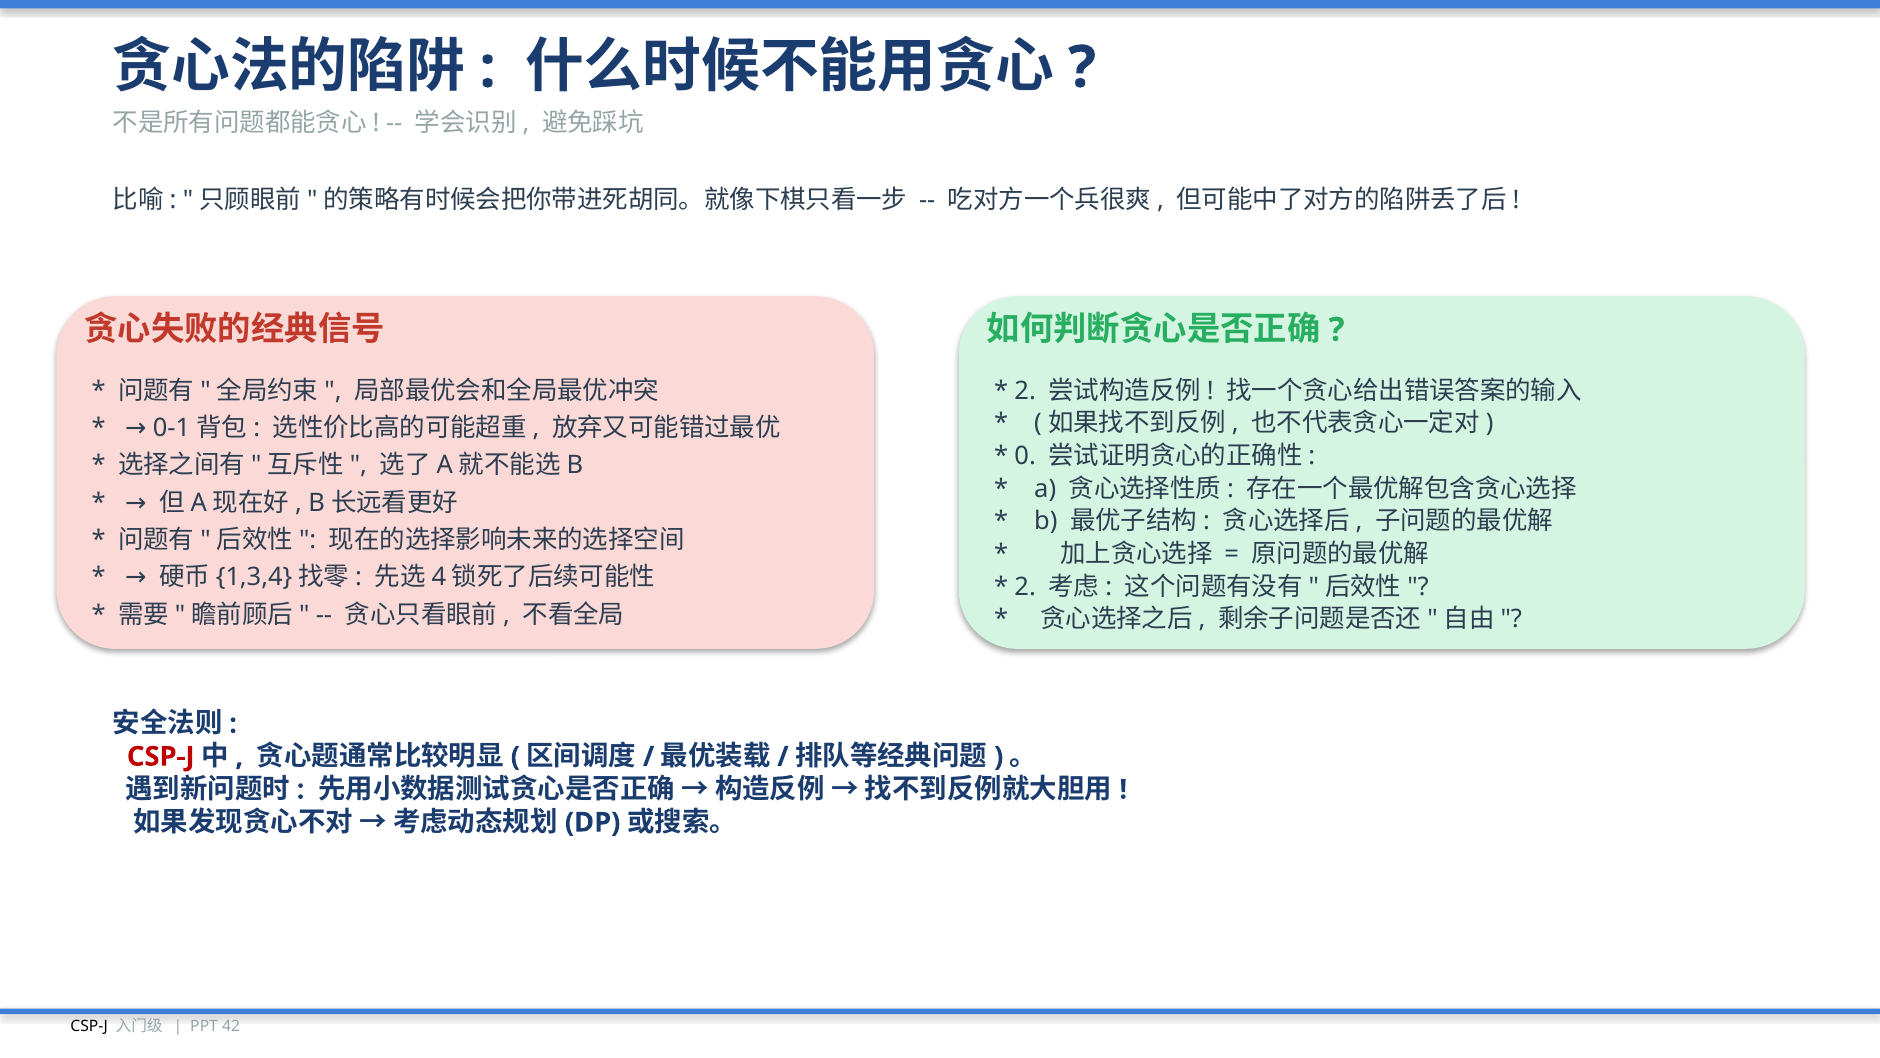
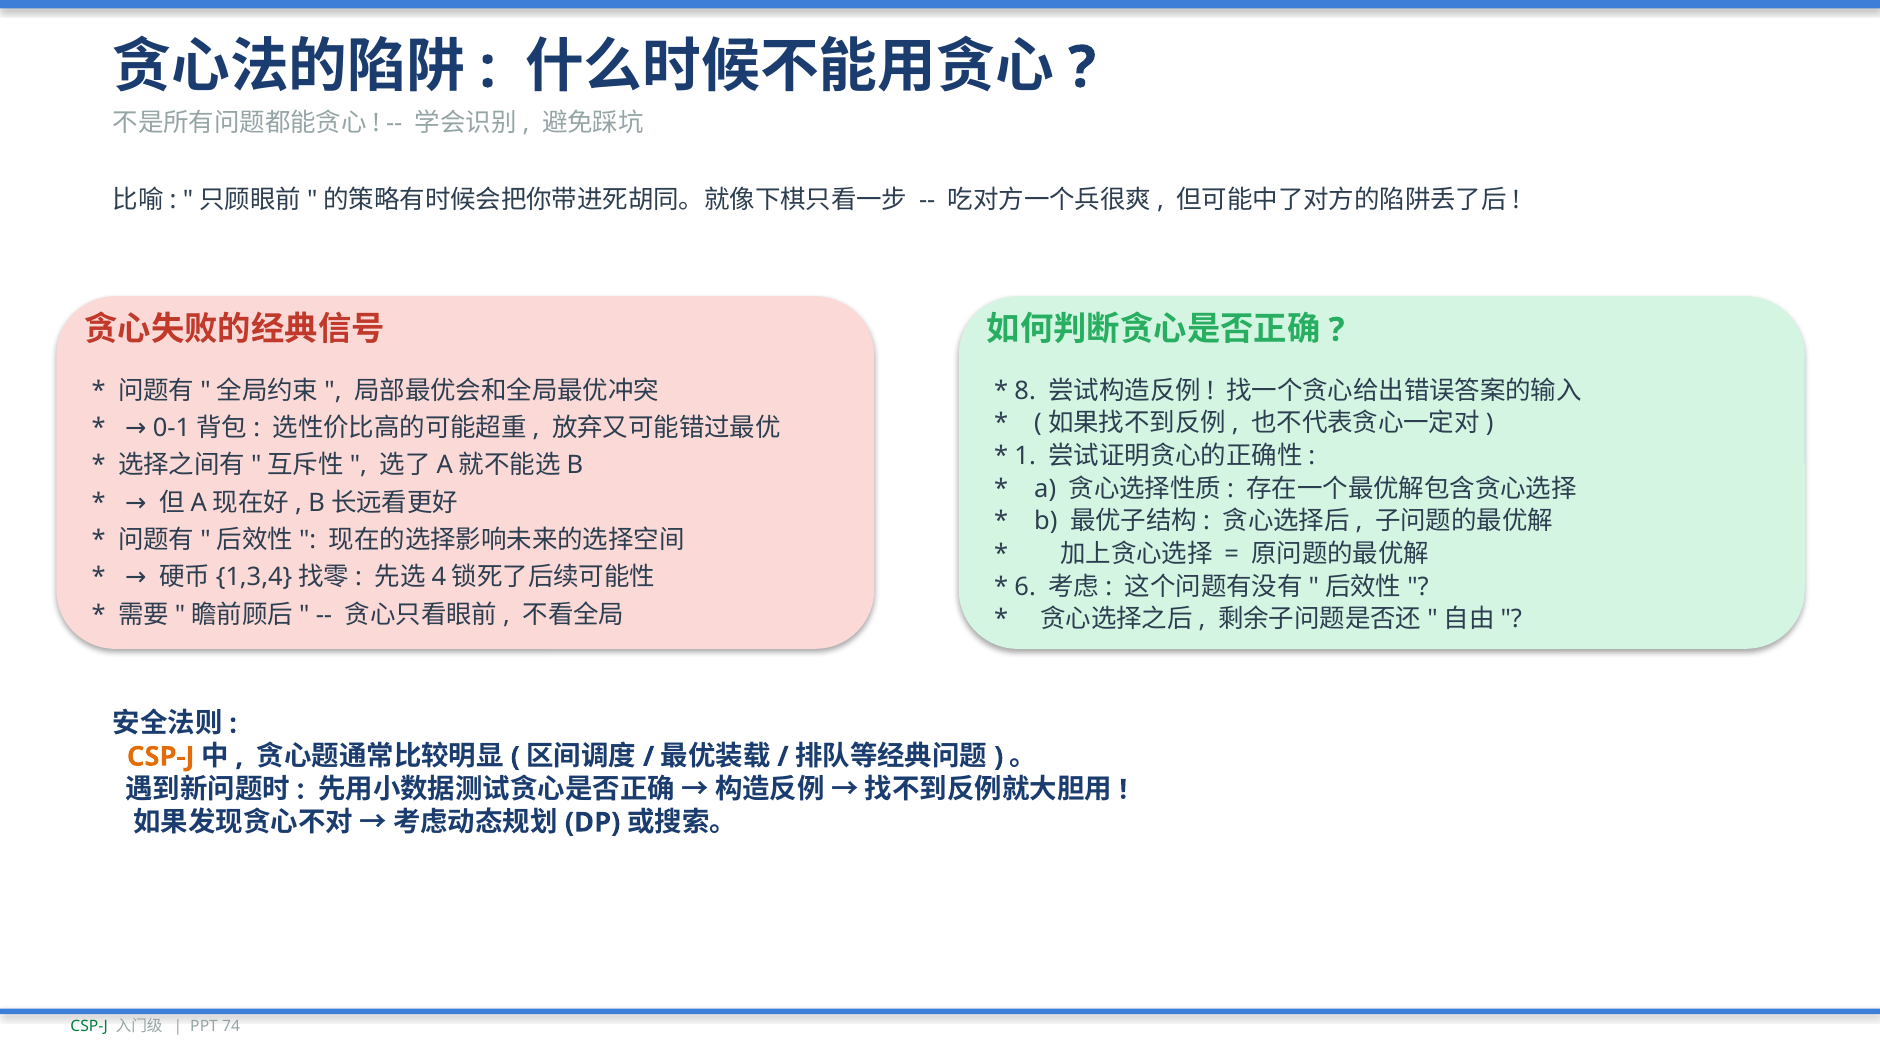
2 at (1025, 391): 2 -> 8
0: 0 -> 1
2 at (1025, 586): 2 -> 6
CSP-J at (161, 756) colour: red -> orange
CSP-J at (89, 1026) colour: black -> green
42: 42 -> 74
